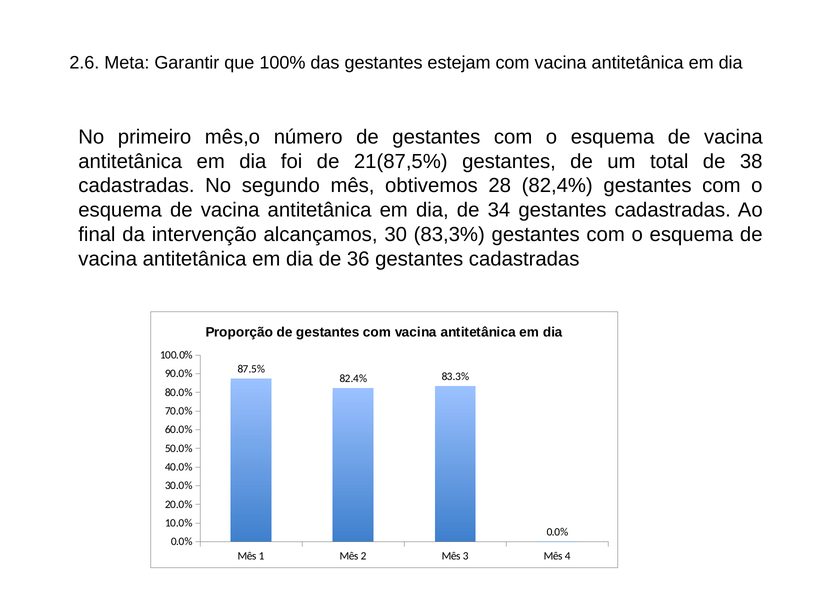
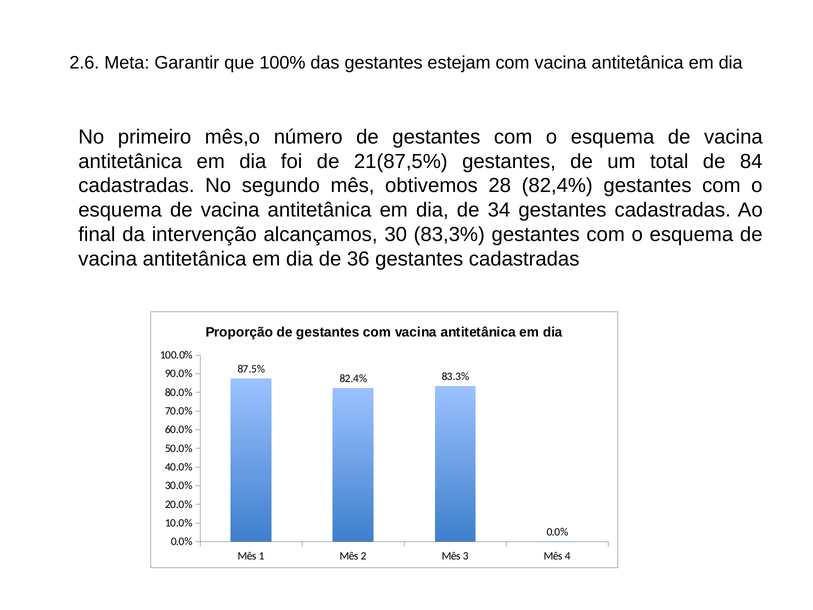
38: 38 -> 84
